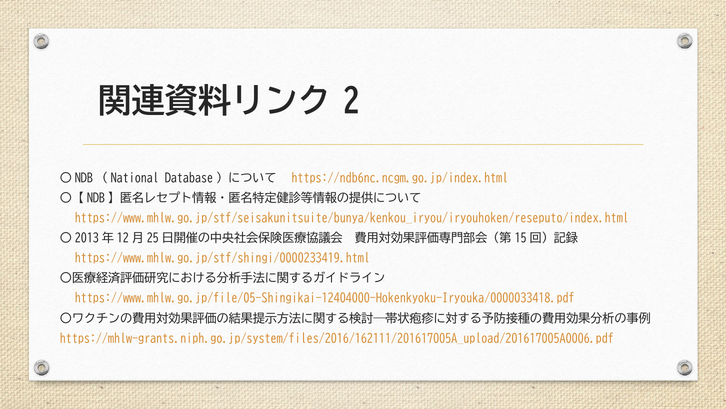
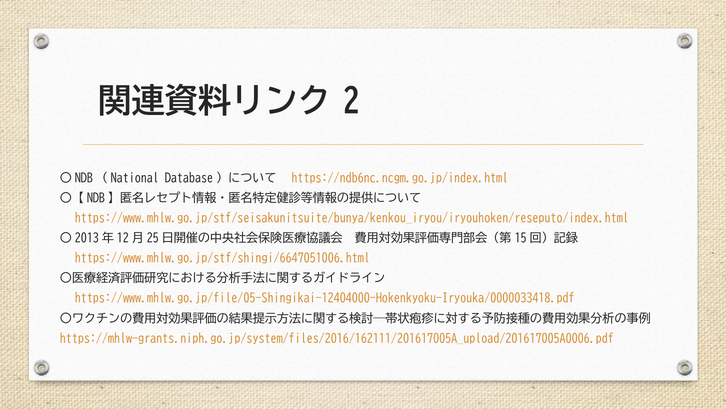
https://www.mhlw.go.jp/stf/shingi/0000233419.html: https://www.mhlw.go.jp/stf/shingi/0000233419.html -> https://www.mhlw.go.jp/stf/shingi/6647051006.html
